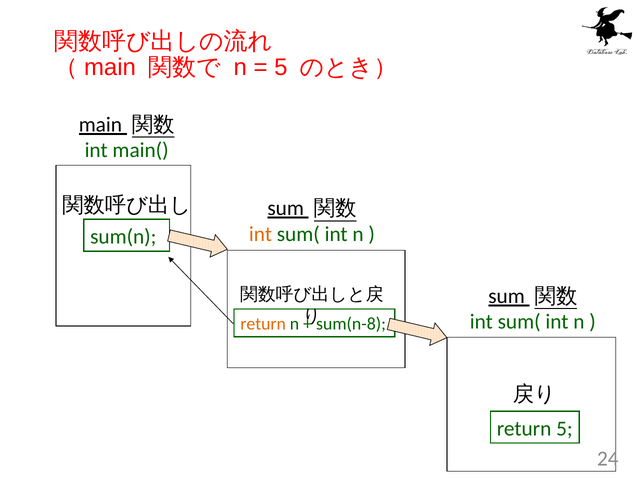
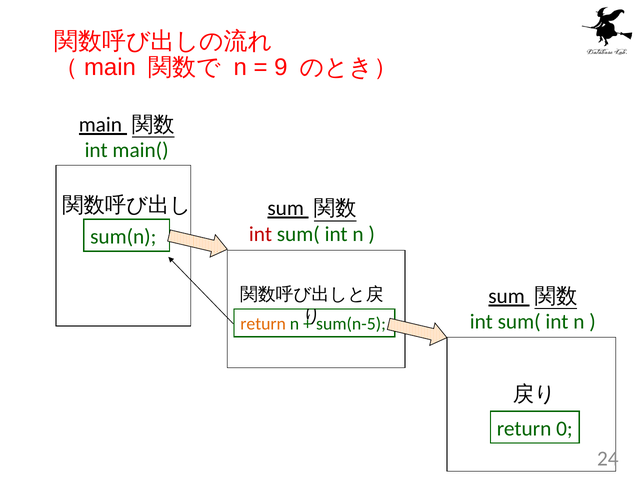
5 at (281, 67): 5 -> 9
int at (261, 234) colour: orange -> red
sum(n-8: sum(n-8 -> sum(n-5
return 5: 5 -> 0
